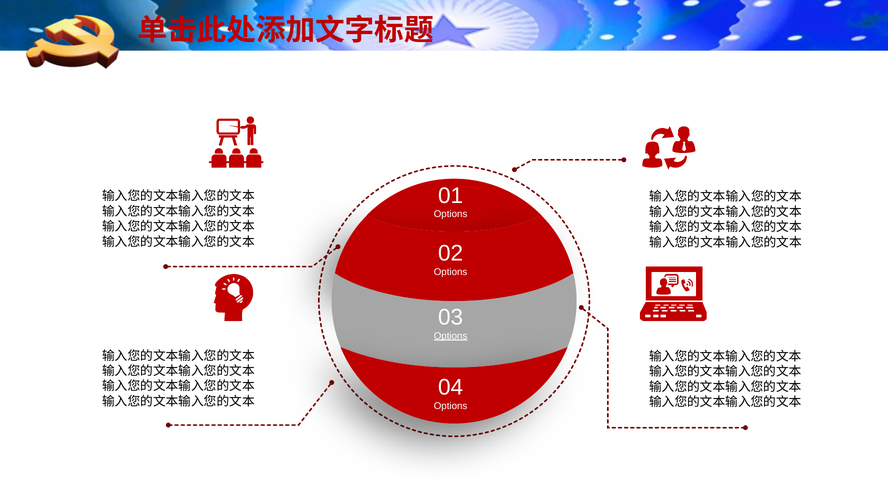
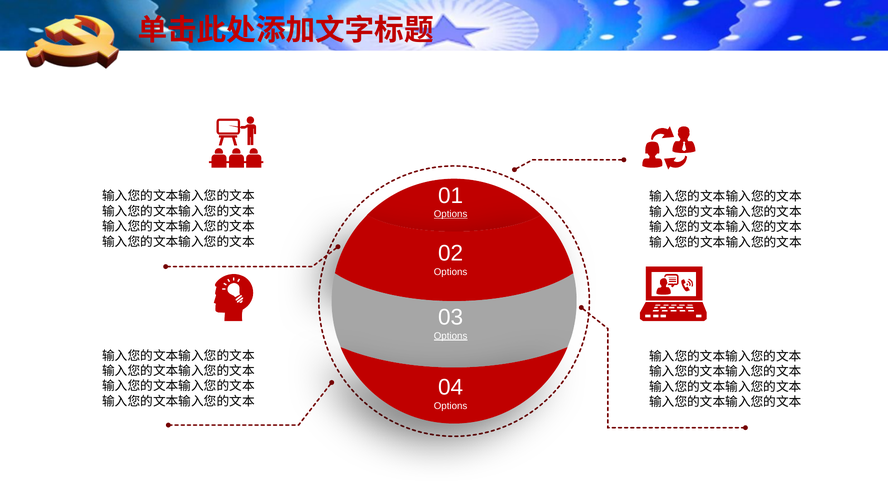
Options at (451, 214) underline: none -> present
